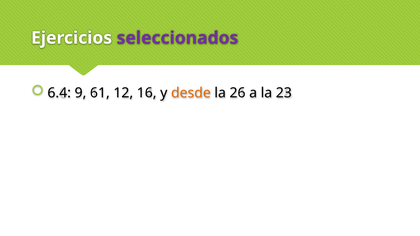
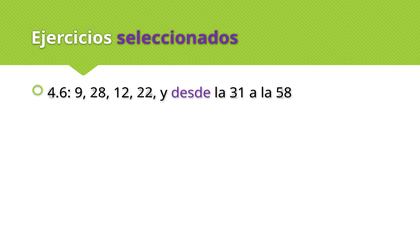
6.4: 6.4 -> 4.6
61: 61 -> 28
16: 16 -> 22
desde colour: orange -> purple
26: 26 -> 31
23: 23 -> 58
